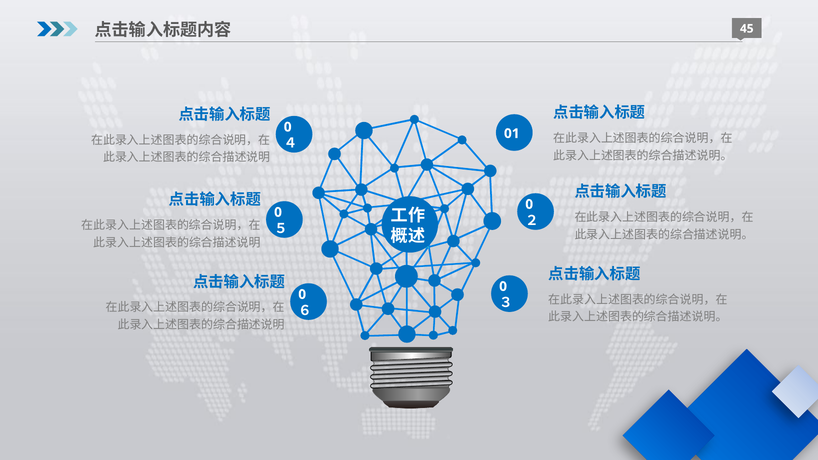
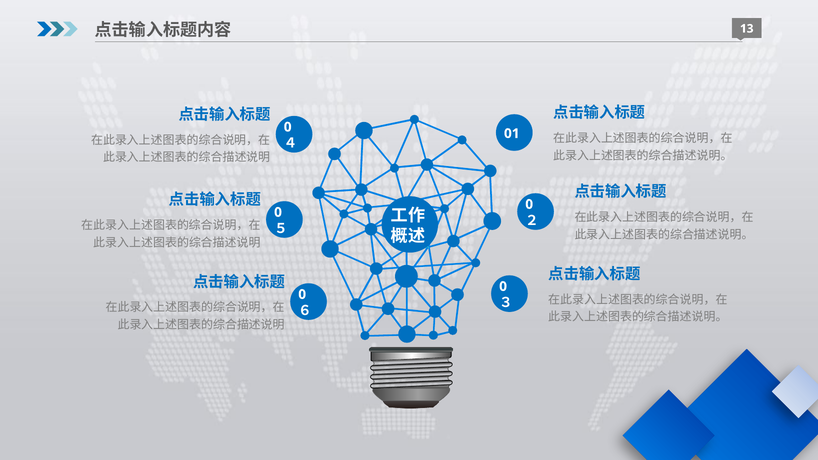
45: 45 -> 13
